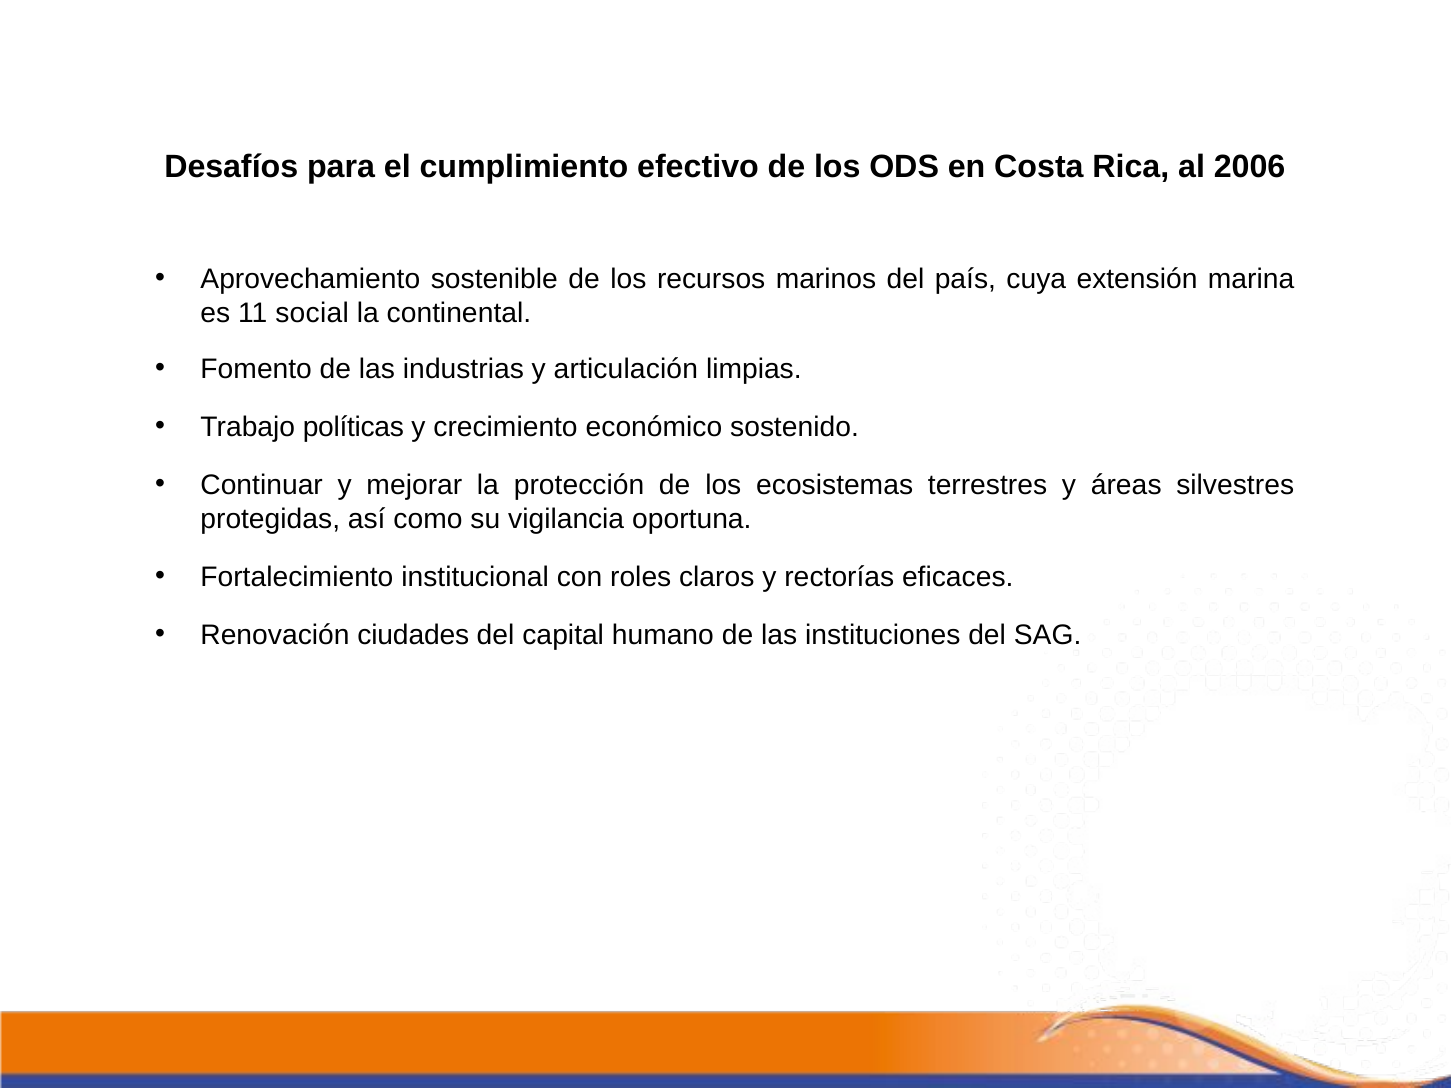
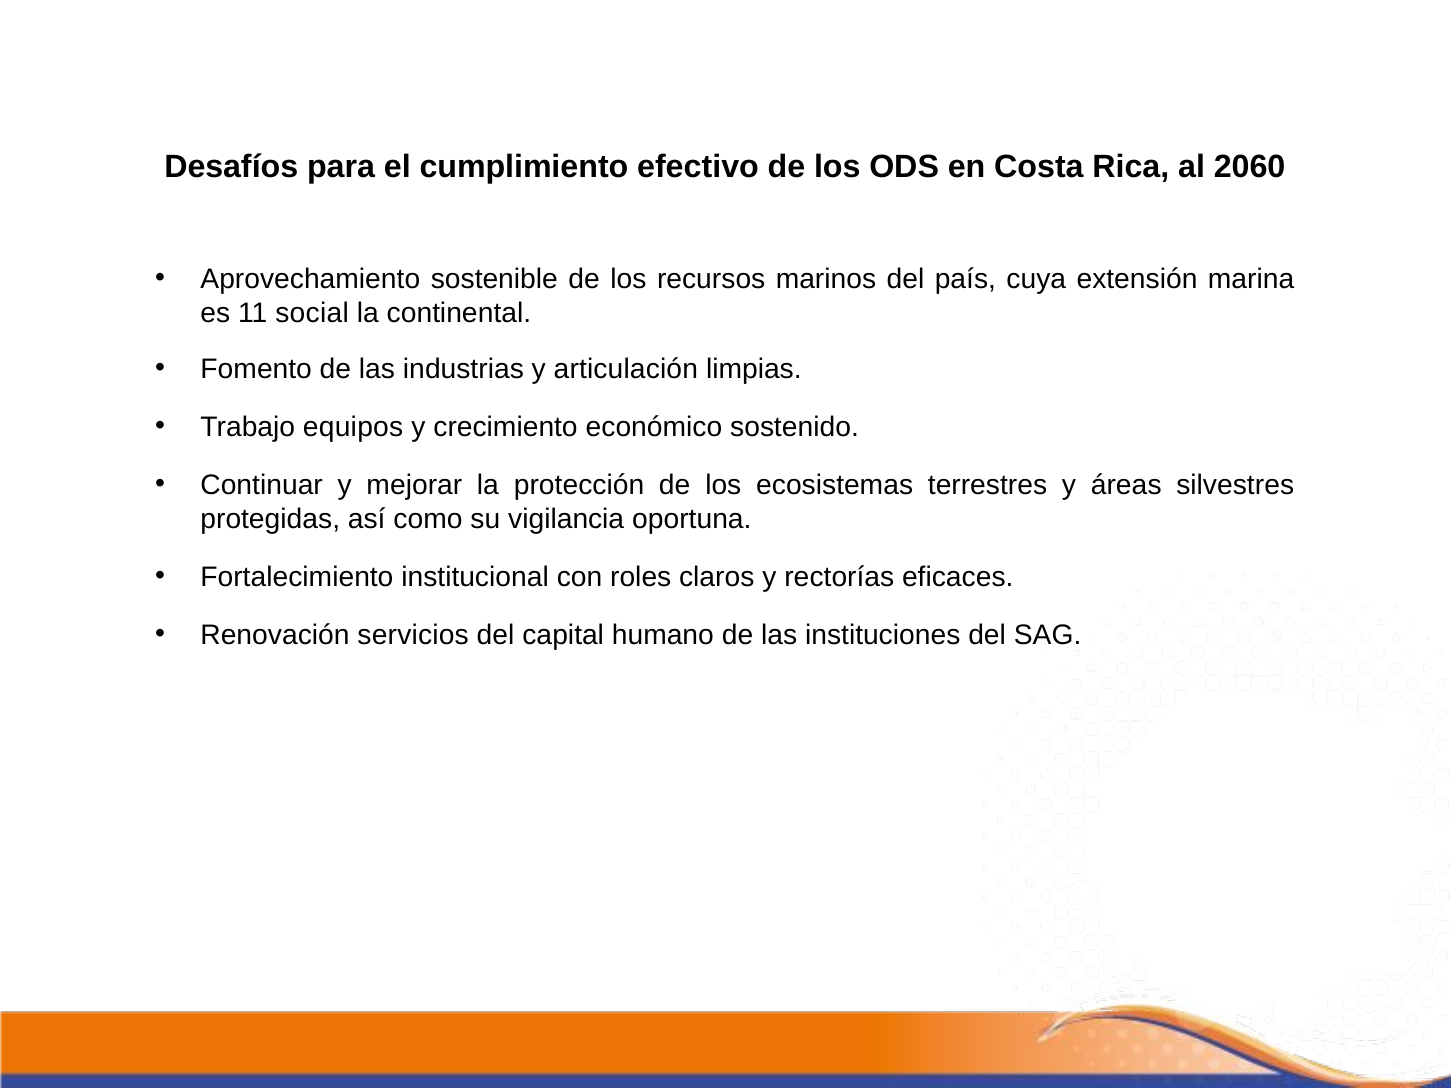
2006: 2006 -> 2060
políticas: políticas -> equipos
ciudades: ciudades -> servicios
